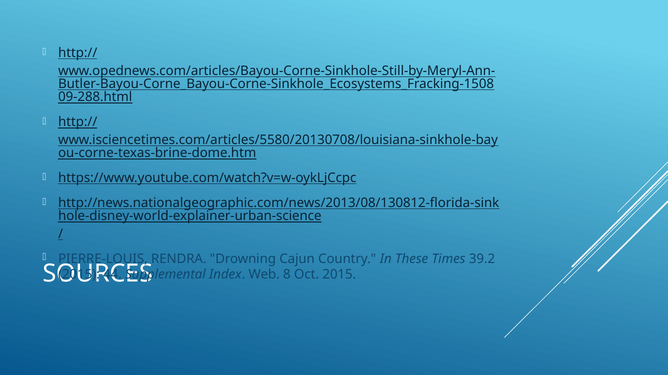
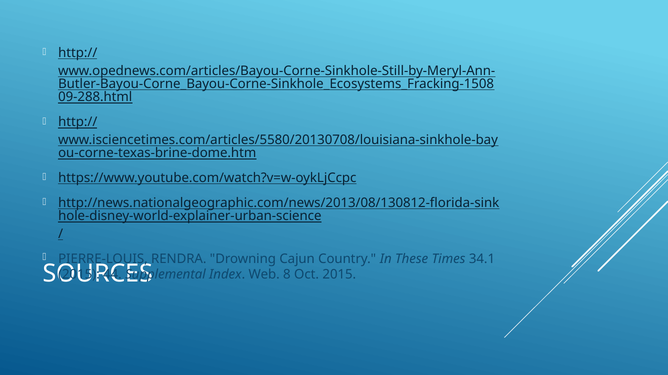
39.2: 39.2 -> 34.1
